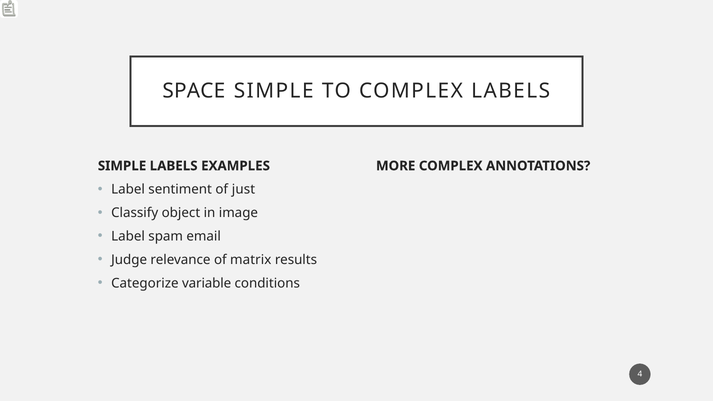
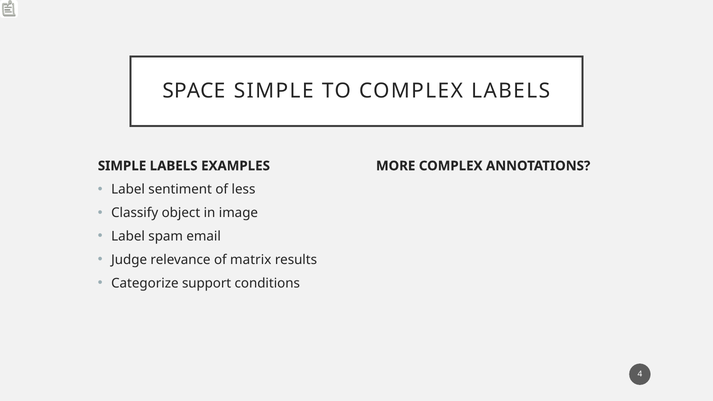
just: just -> less
variable: variable -> support
